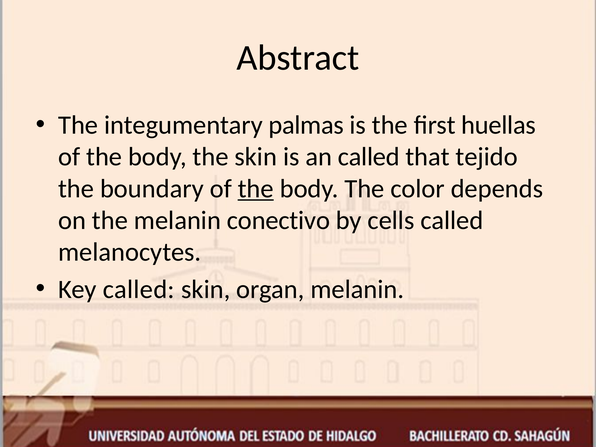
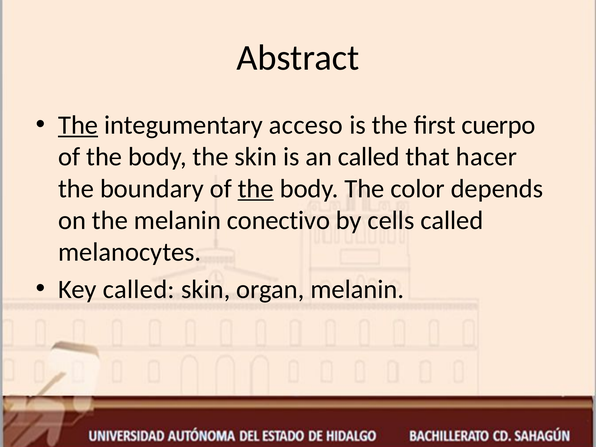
The at (78, 125) underline: none -> present
palmas: palmas -> acceso
huellas: huellas -> cuerpo
tejido: tejido -> hacer
